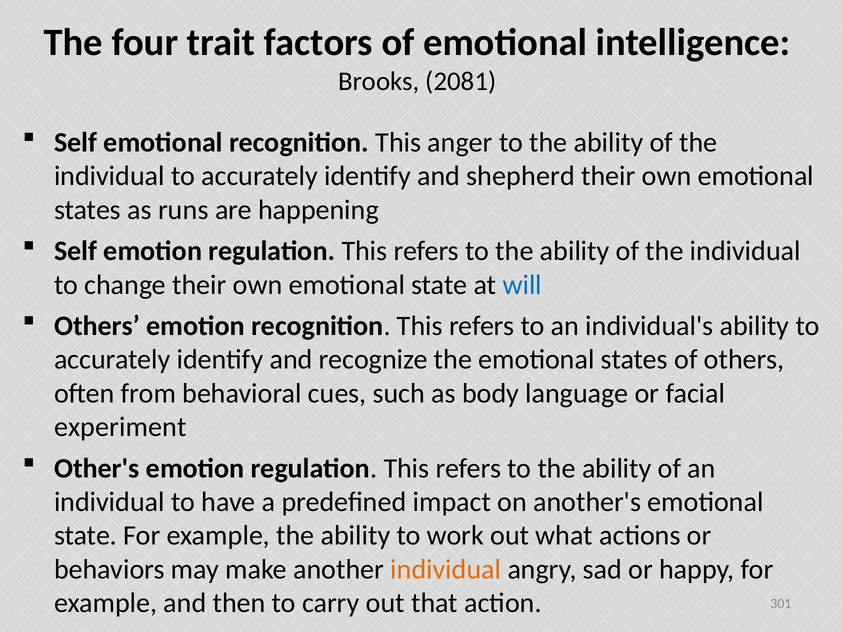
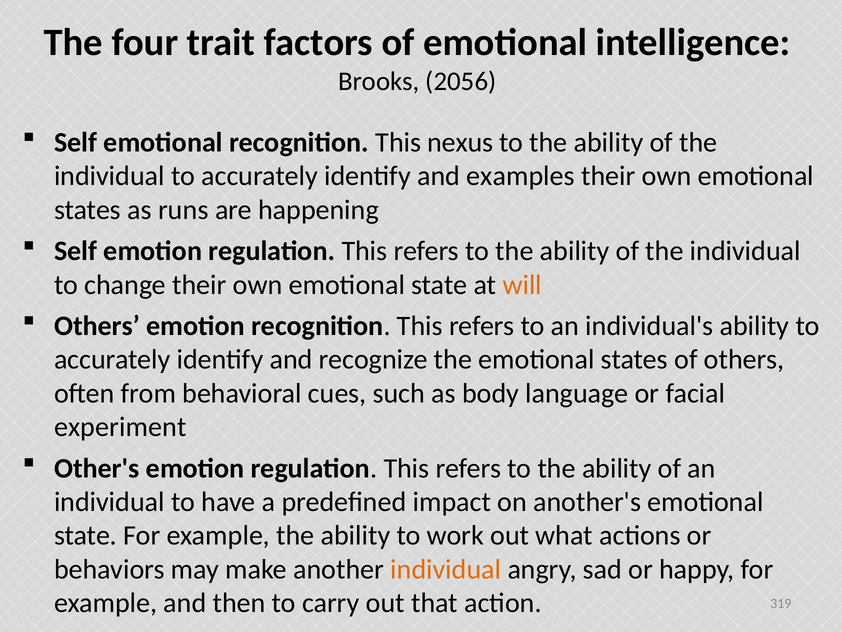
2081: 2081 -> 2056
anger: anger -> nexus
shepherd: shepherd -> examples
will colour: blue -> orange
301: 301 -> 319
